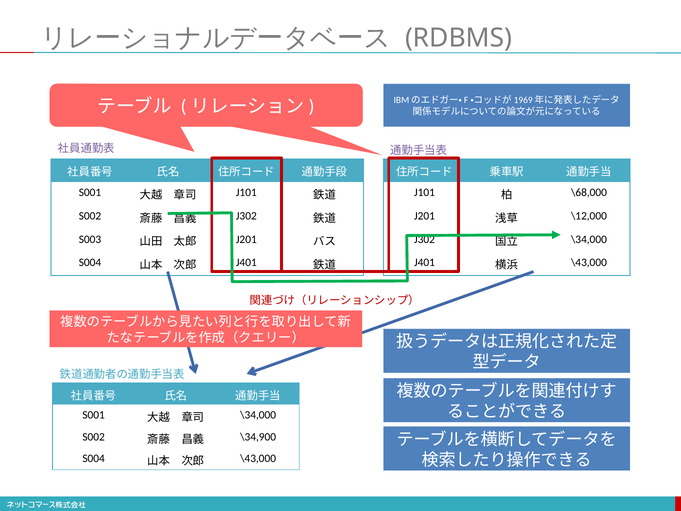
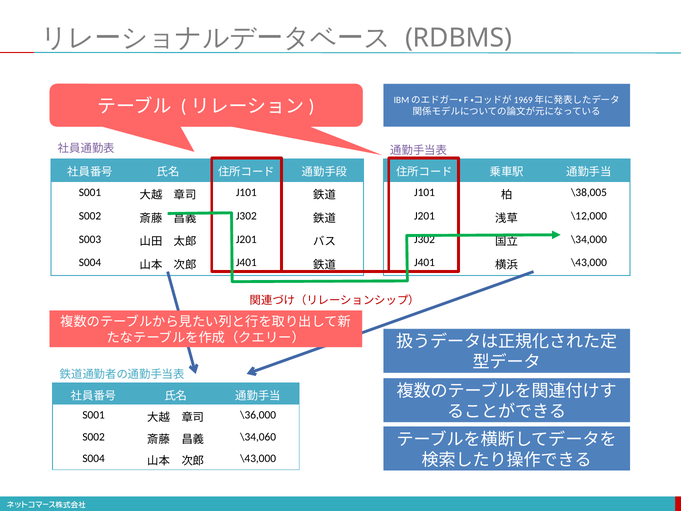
\68,000: \68,000 -> \38,005
\34,000 at (258, 415): \34,000 -> \36,000
\34,900: \34,900 -> \34,060
